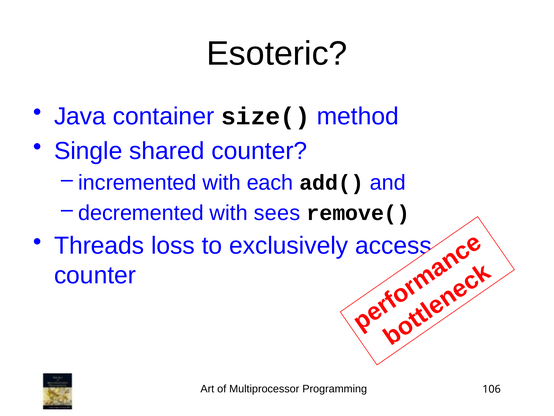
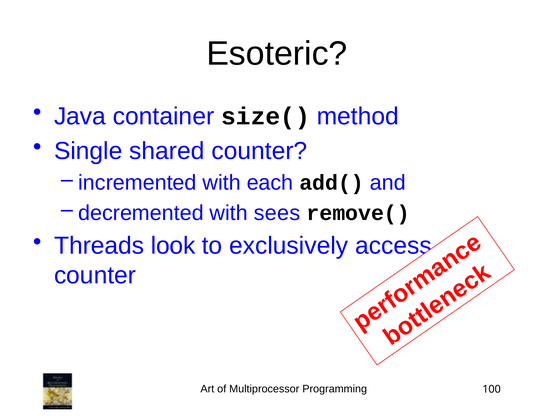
loss: loss -> look
106: 106 -> 100
